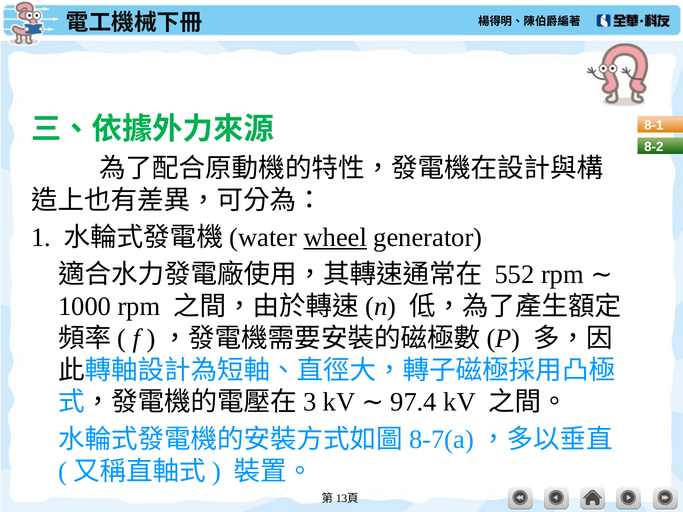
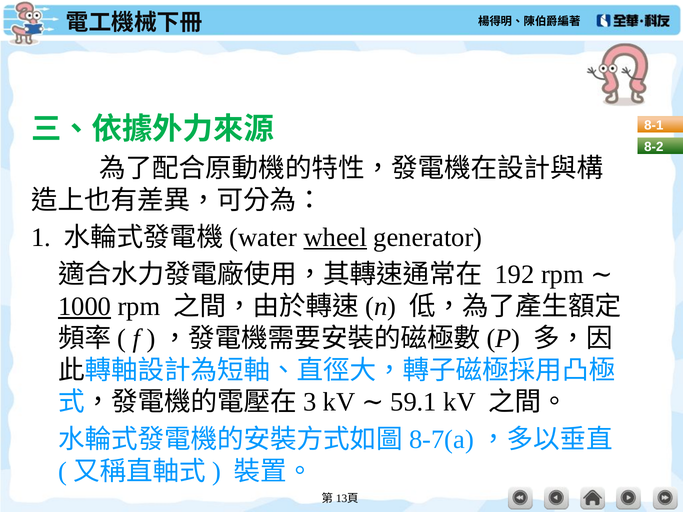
552: 552 -> 192
1000 underline: none -> present
97.4: 97.4 -> 59.1
